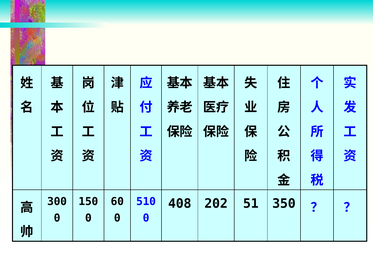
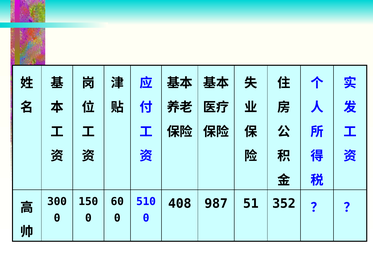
202: 202 -> 987
350: 350 -> 352
